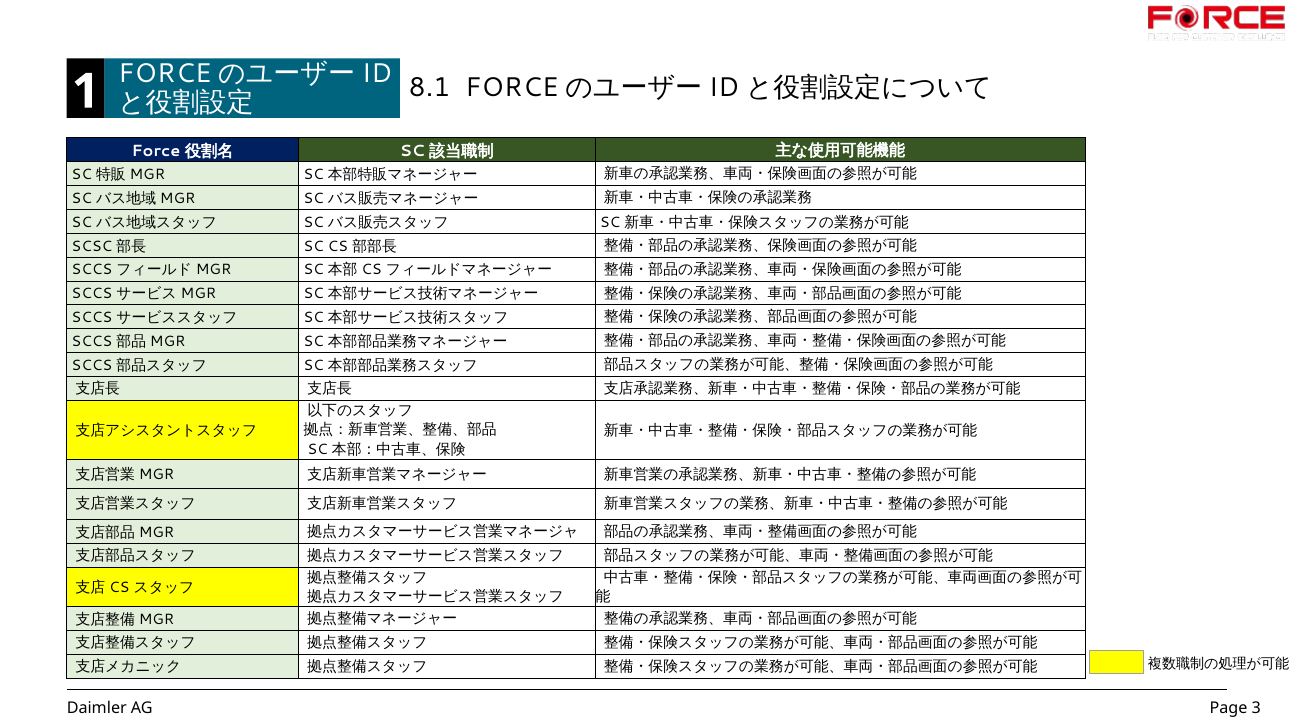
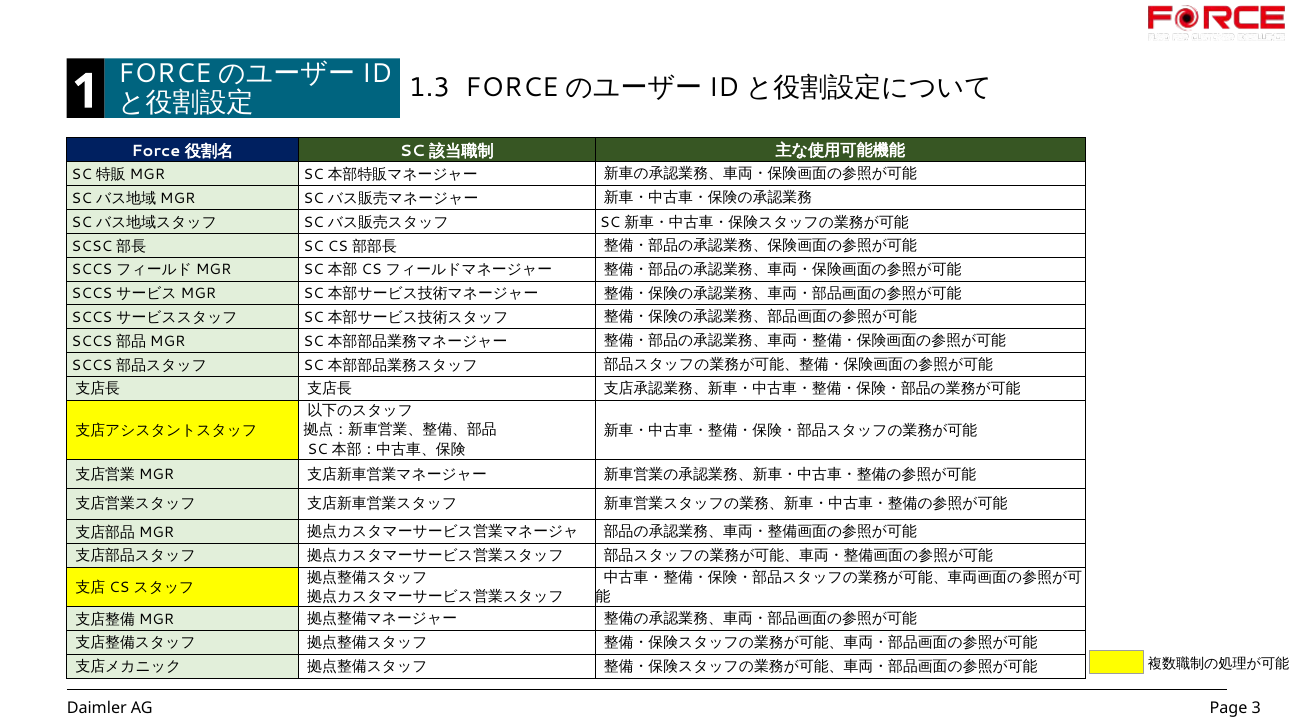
8.1: 8.1 -> 1.3
